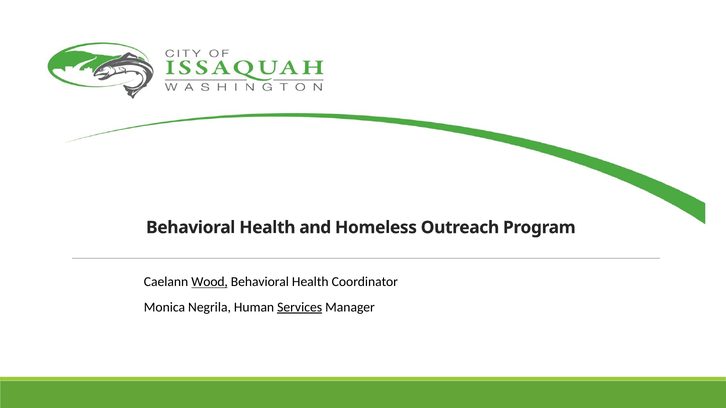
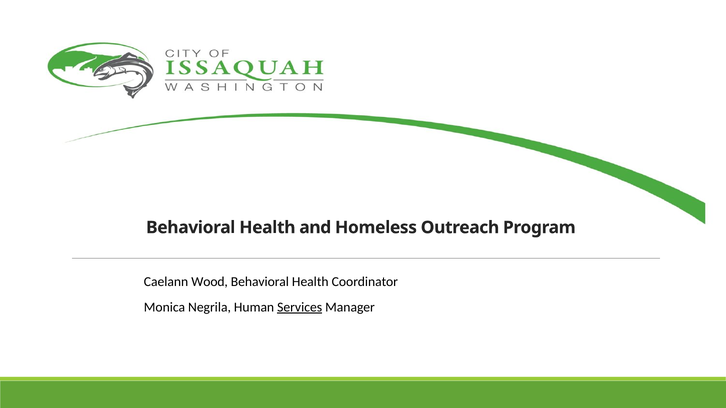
Wood underline: present -> none
